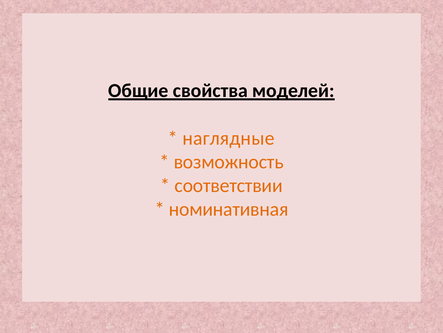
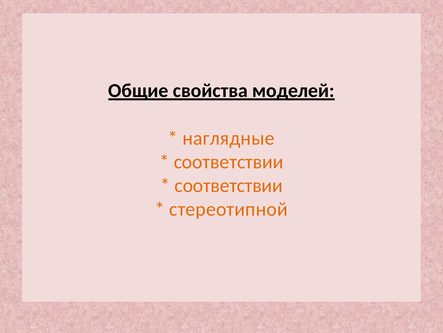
возможность at (229, 162): возможность -> соответствии
номинативная: номинативная -> стереотипной
